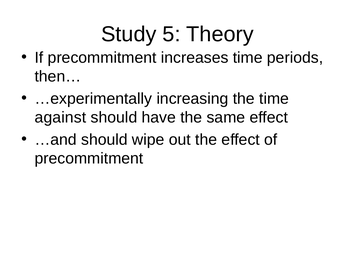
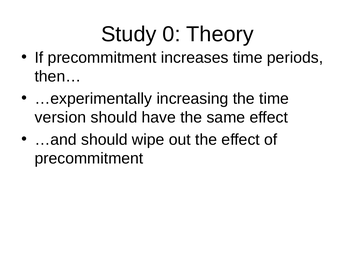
5: 5 -> 0
against: against -> version
